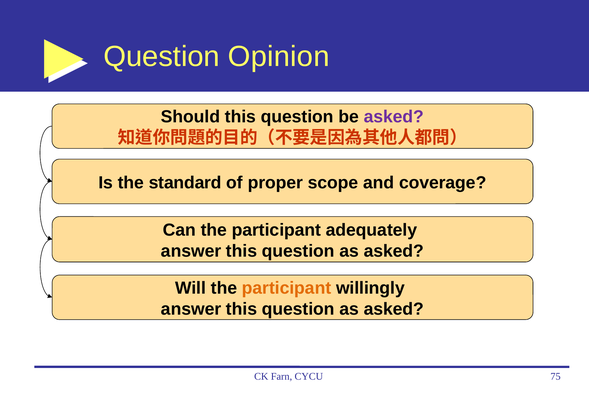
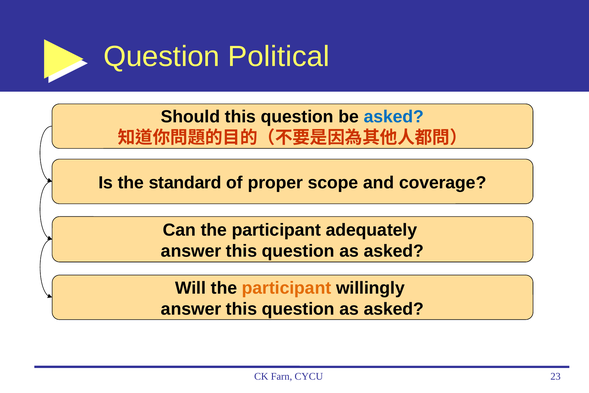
Opinion: Opinion -> Political
asked at (394, 117) colour: purple -> blue
75: 75 -> 23
